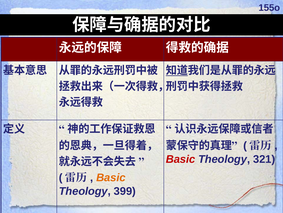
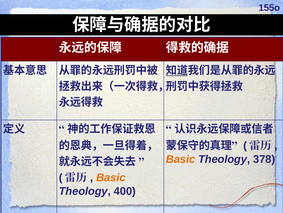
Basic at (181, 159) colour: red -> orange
321: 321 -> 378
399: 399 -> 400
